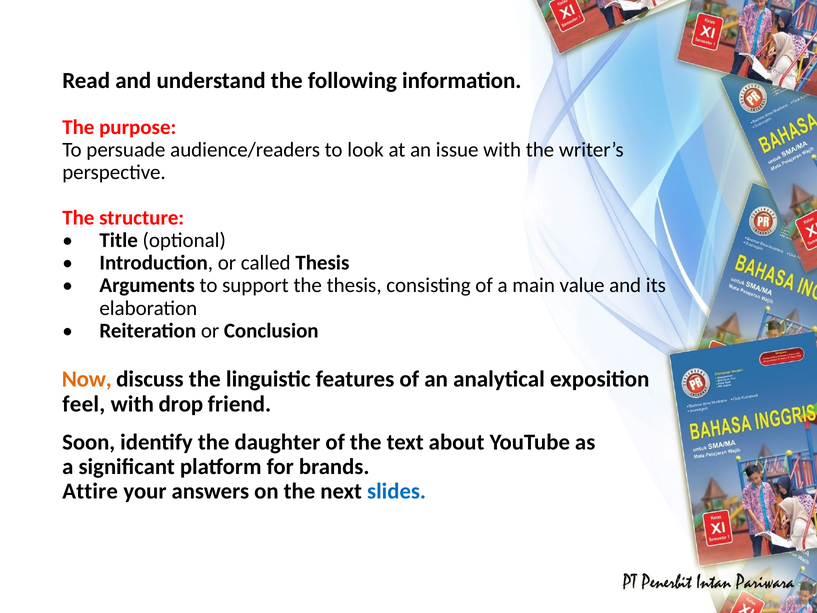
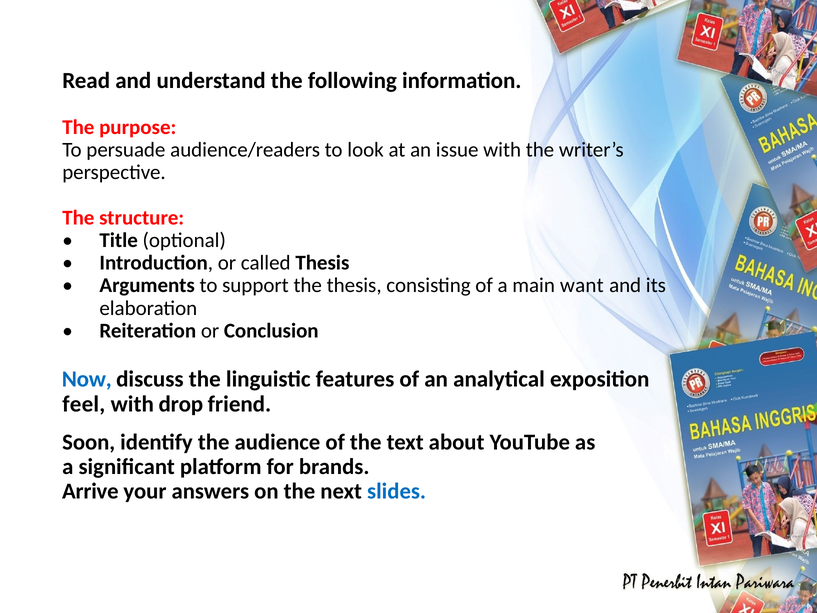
value: value -> want
Now colour: orange -> blue
daughter: daughter -> audience
Attire: Attire -> Arrive
